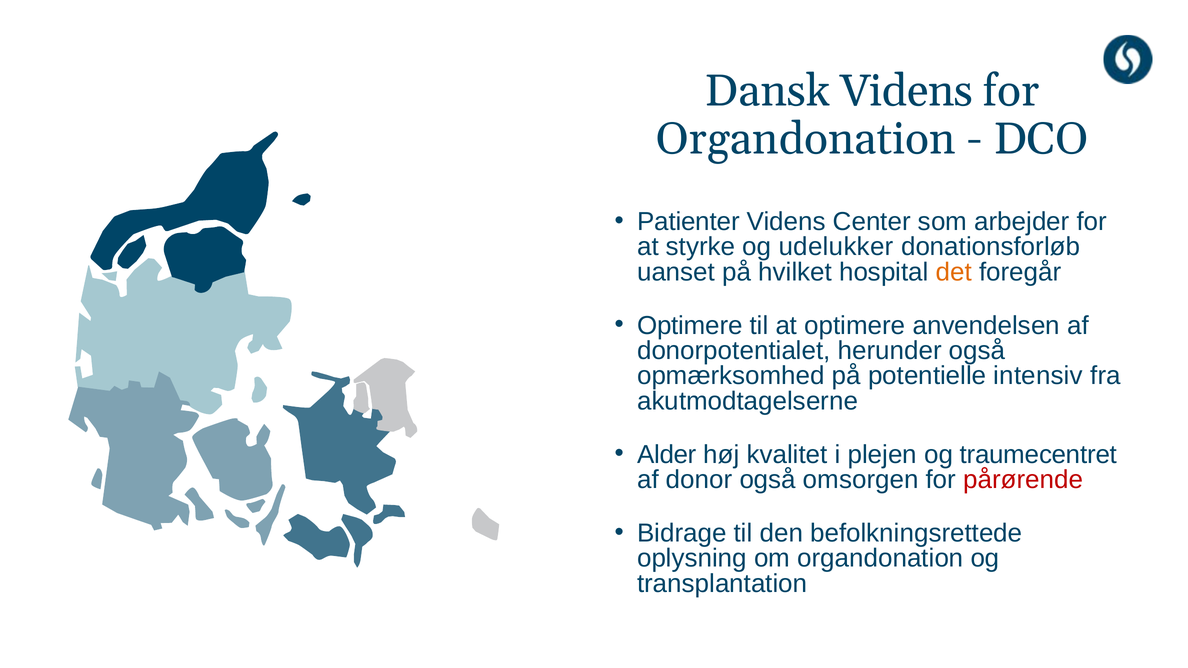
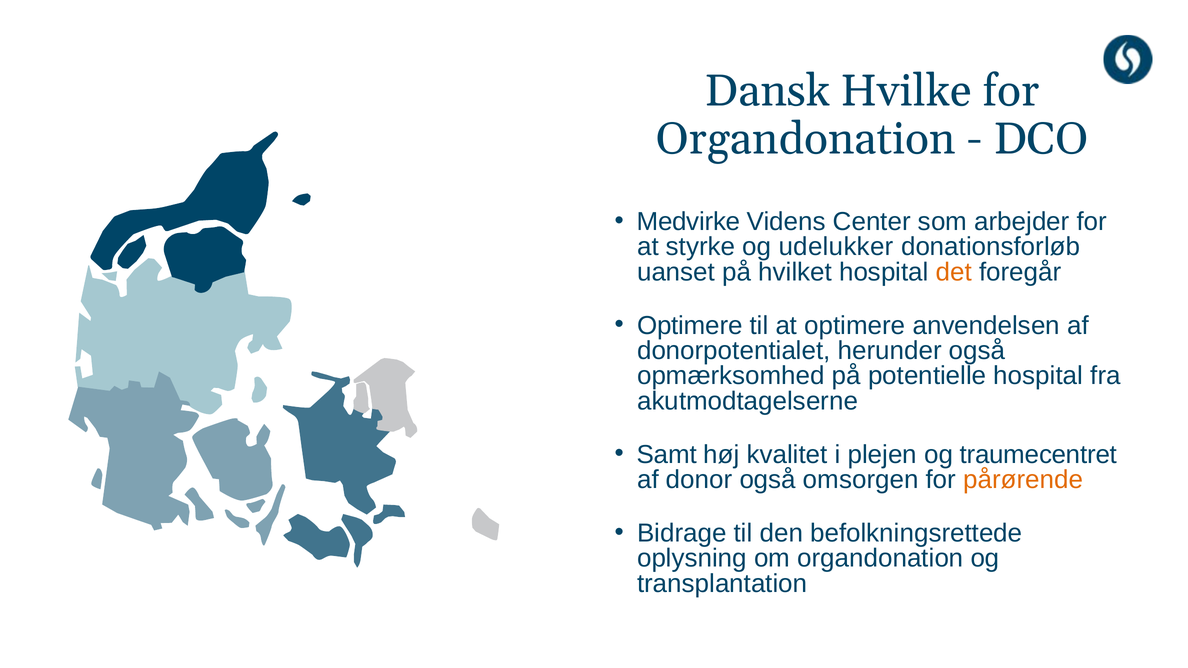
Dansk Videns: Videns -> Hvilke
Patienter: Patienter -> Medvirke
potentielle intensiv: intensiv -> hospital
Alder: Alder -> Samt
pårørende colour: red -> orange
